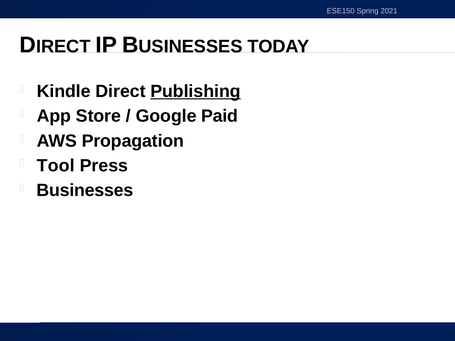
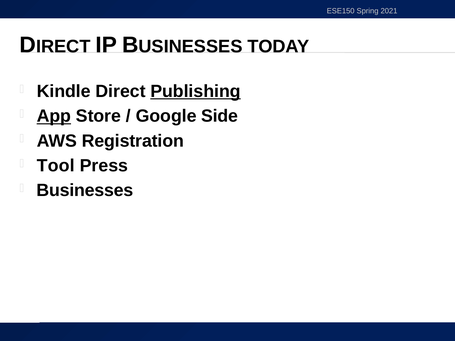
App underline: none -> present
Paid: Paid -> Side
Propagation: Propagation -> Registration
